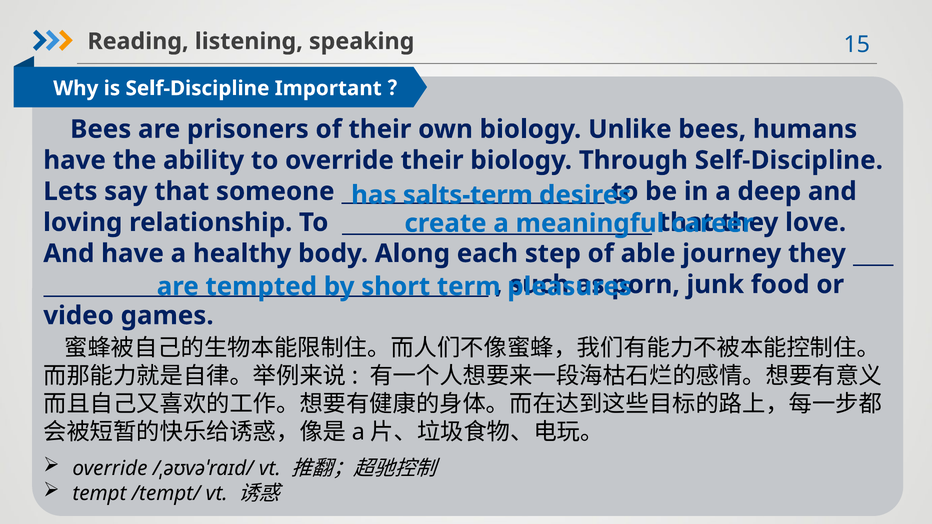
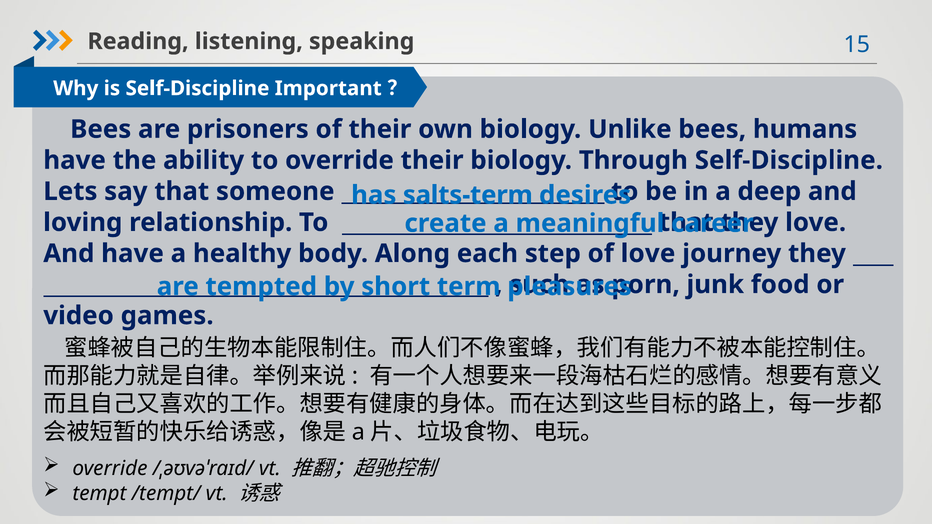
of able: able -> love
